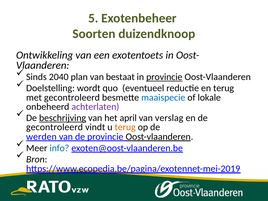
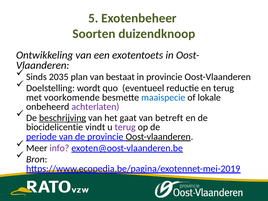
2040: 2040 -> 2035
provincie at (164, 77) underline: present -> none
met gecontroleerd: gecontroleerd -> voorkomende
april: april -> gaat
verslag: verslag -> betreft
gecontroleerd at (55, 127): gecontroleerd -> biocidelicentie
terug at (125, 127) colour: orange -> purple
werden: werden -> periode
info colour: blue -> purple
